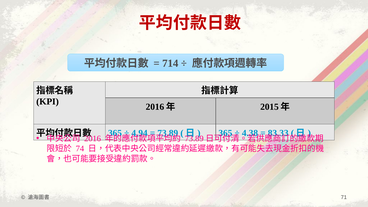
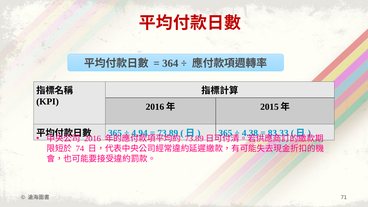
714: 714 -> 364
